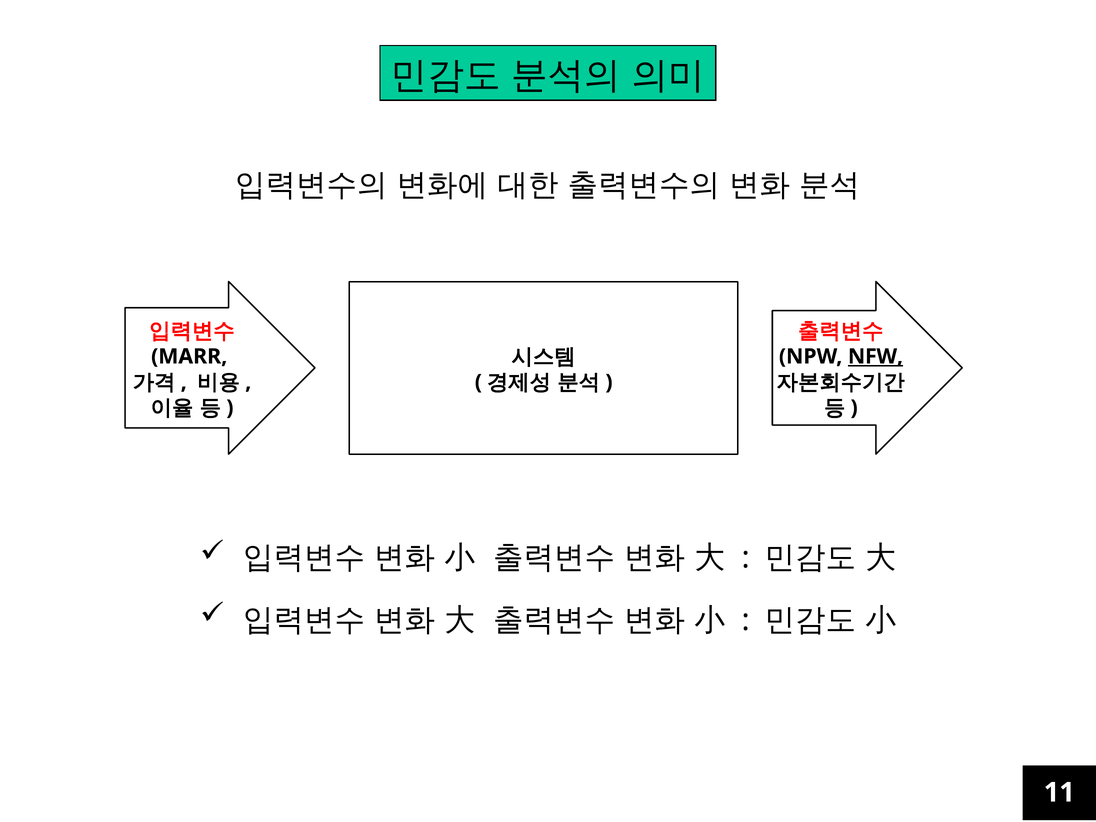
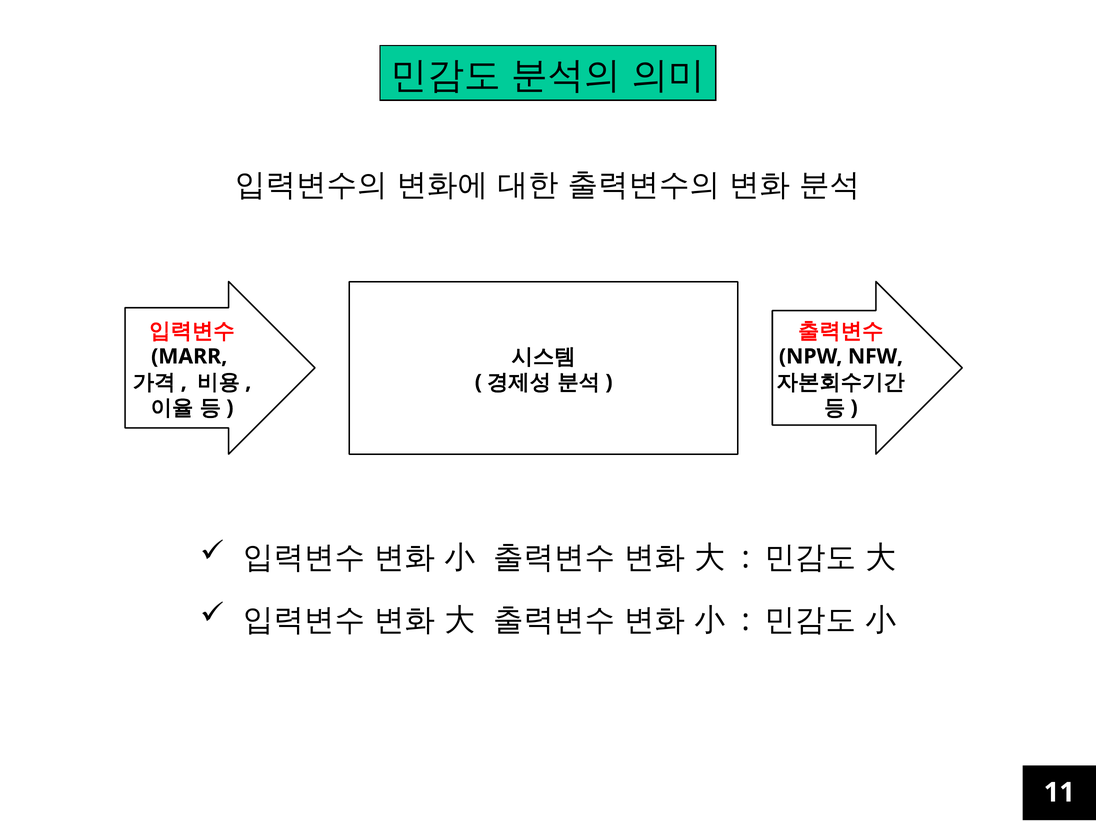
NFW underline: present -> none
